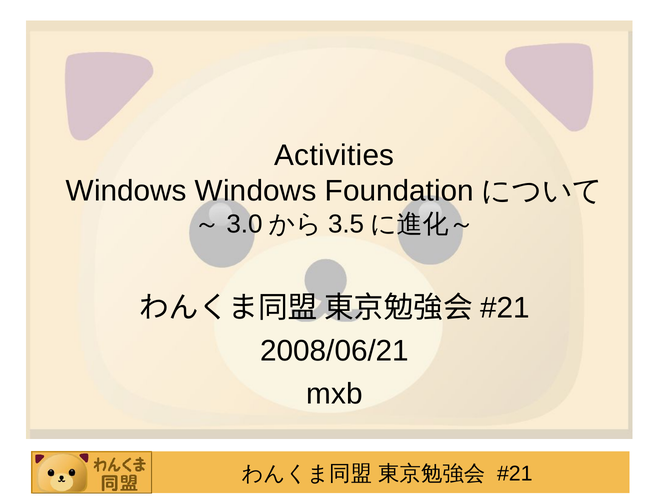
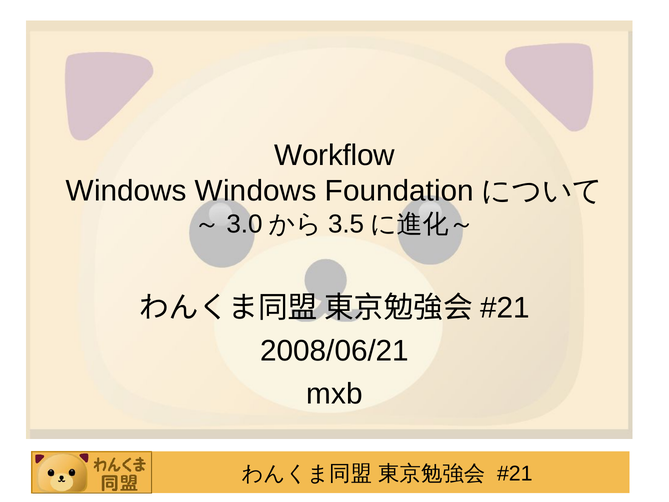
Activities: Activities -> Workflow
